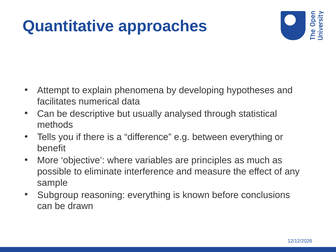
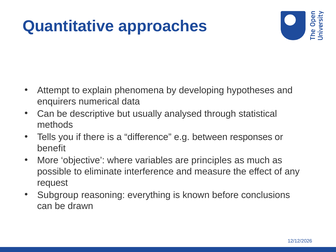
facilitates: facilitates -> enquirers
between everything: everything -> responses
sample: sample -> request
